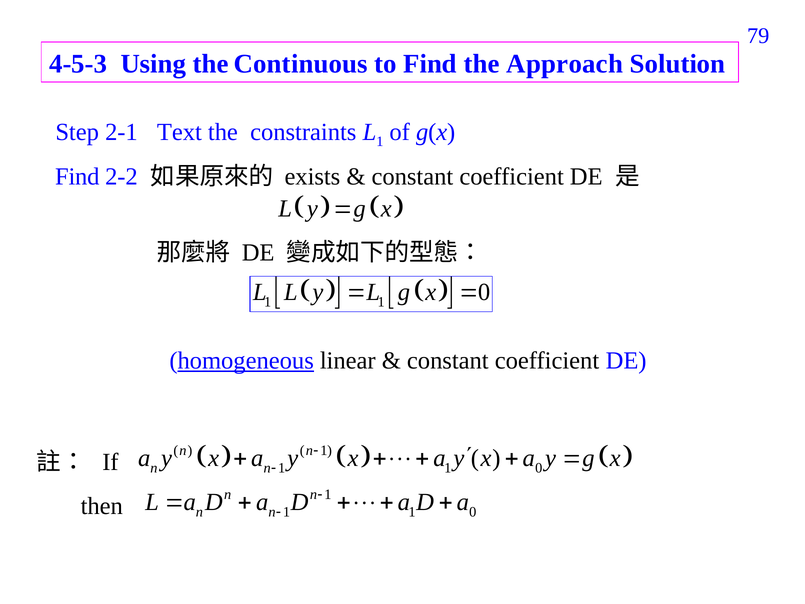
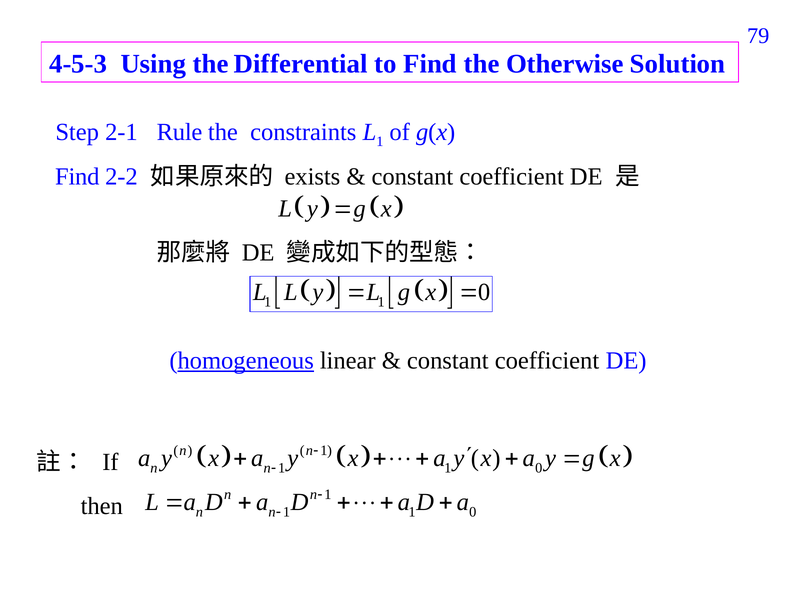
Continuous: Continuous -> Differential
Approach: Approach -> Otherwise
Text: Text -> Rule
